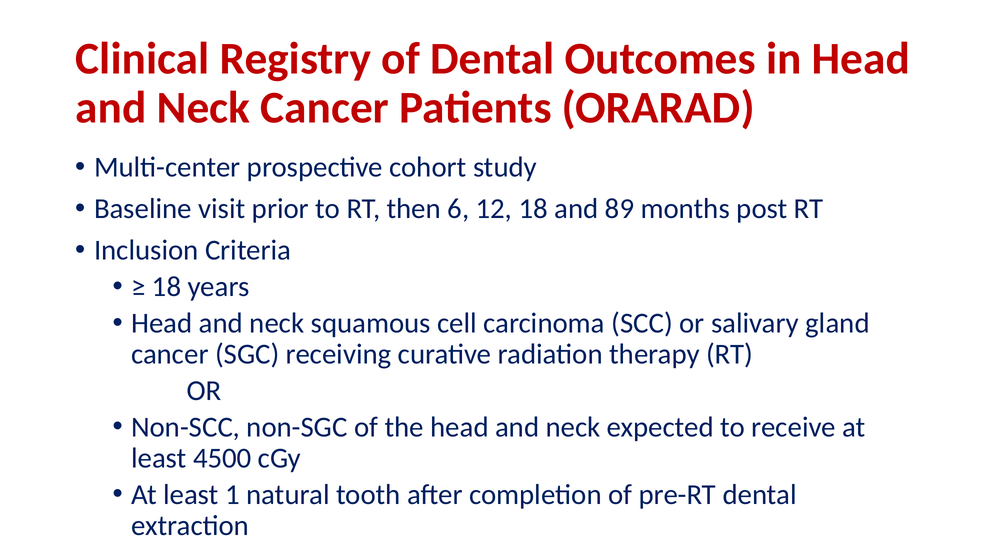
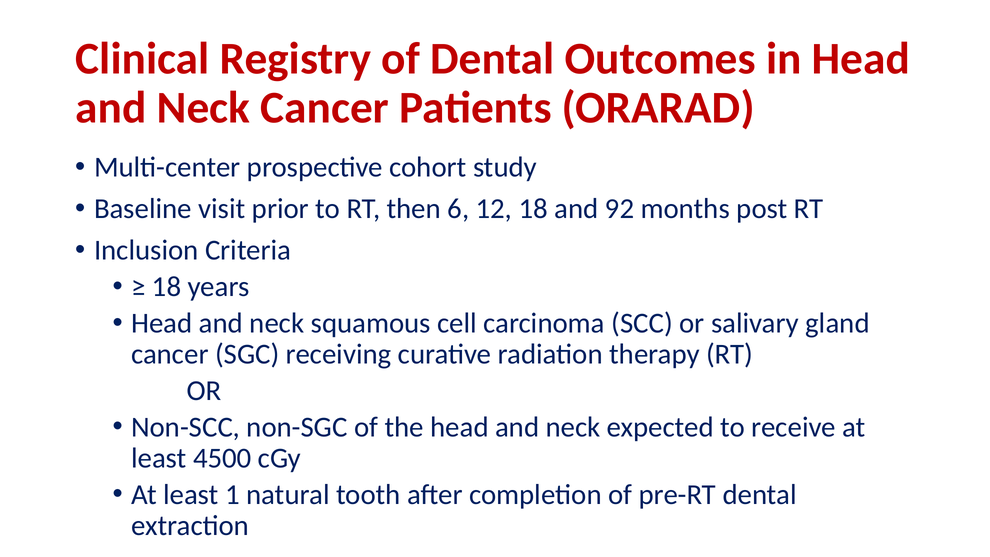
89: 89 -> 92
